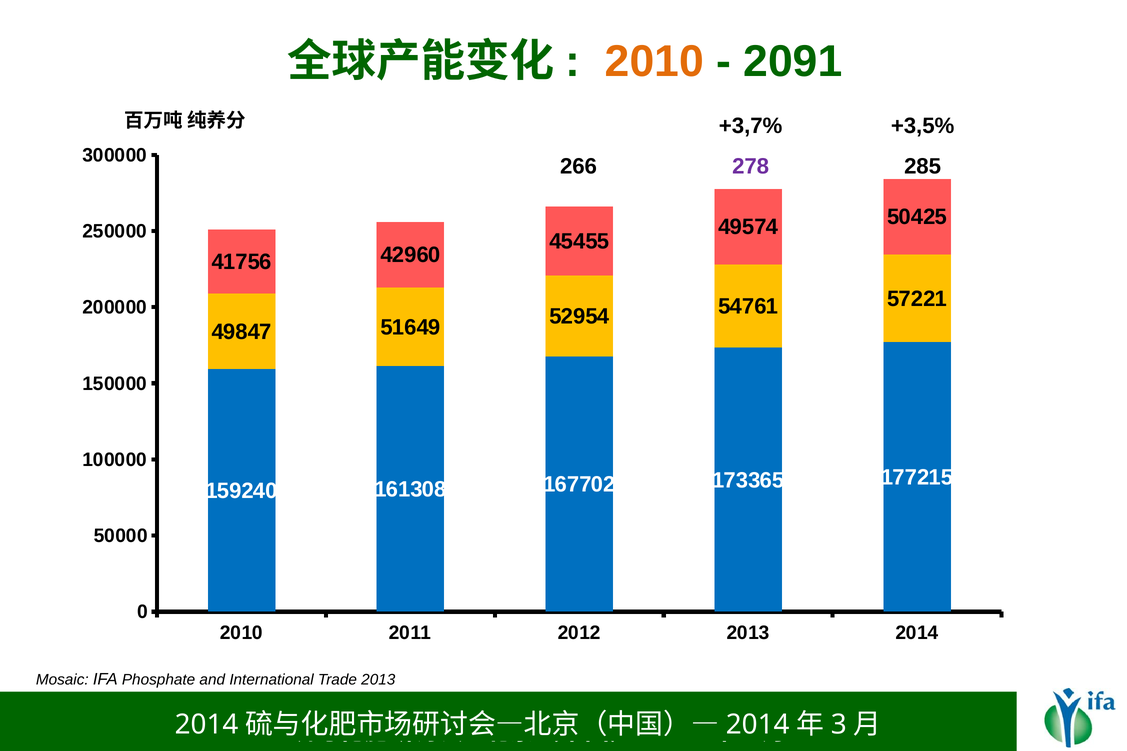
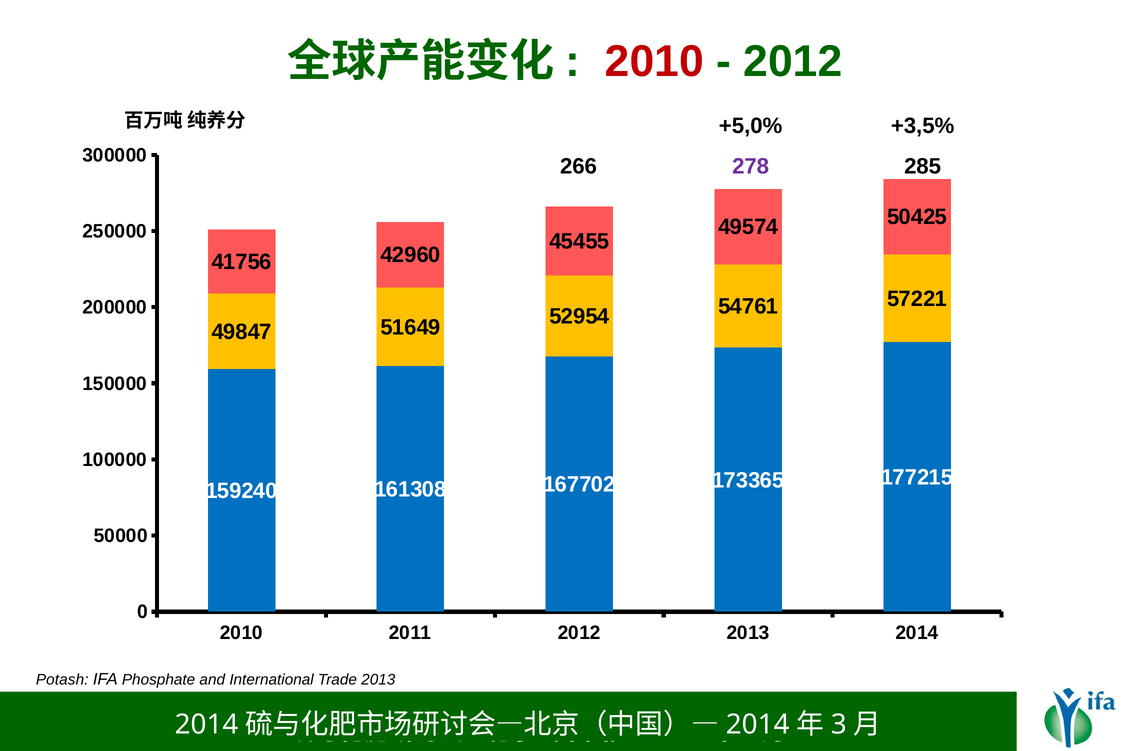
2010 at (654, 61) colour: orange -> red
2091 at (793, 61): 2091 -> 2012
+3,7%: +3,7% -> +5,0%
Mosaic: Mosaic -> Potash
